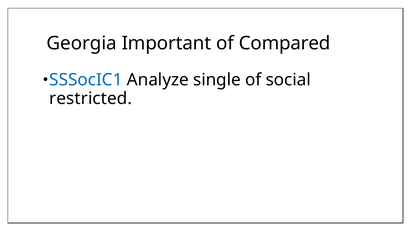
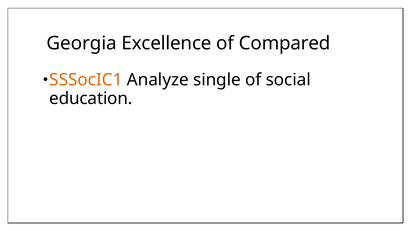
Important: Important -> Excellence
SSSocIC1 colour: blue -> orange
restricted: restricted -> education
